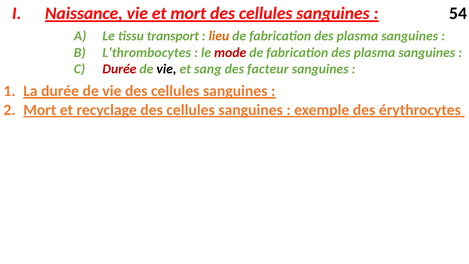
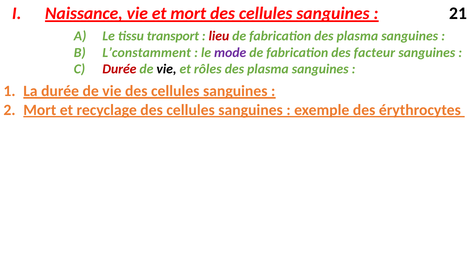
54: 54 -> 21
lieu colour: orange -> red
L’thrombocytes: L’thrombocytes -> L’constamment
mode colour: red -> purple
plasma at (374, 53): plasma -> facteur
sang: sang -> rôles
facteur at (268, 69): facteur -> plasma
